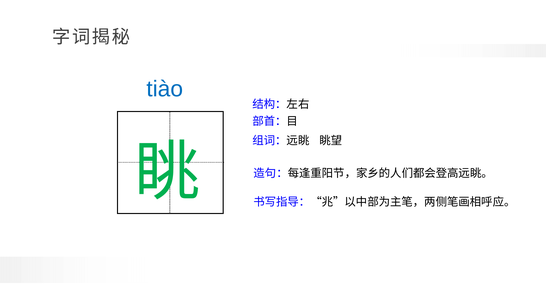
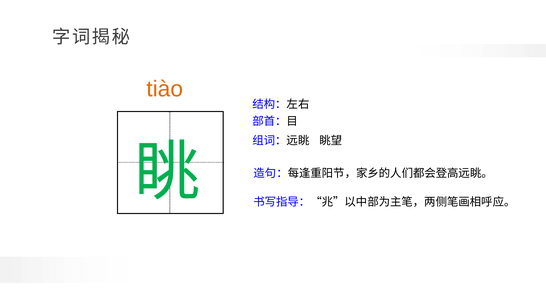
tiào colour: blue -> orange
